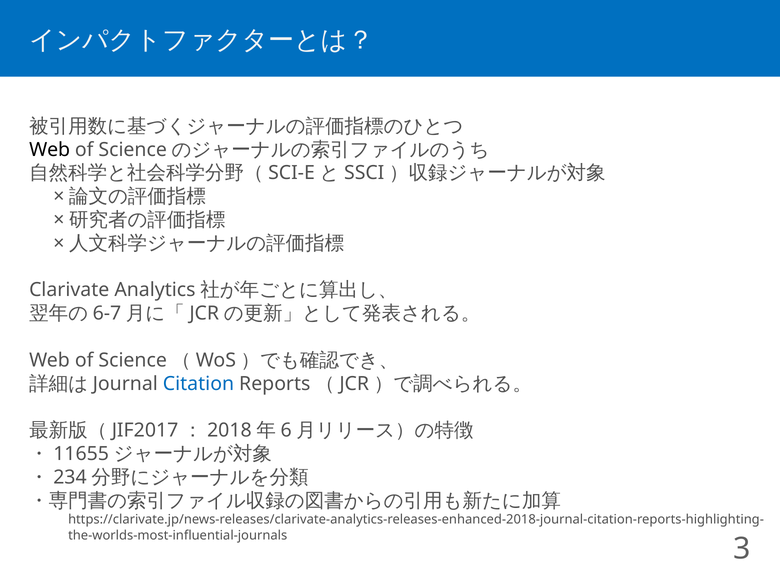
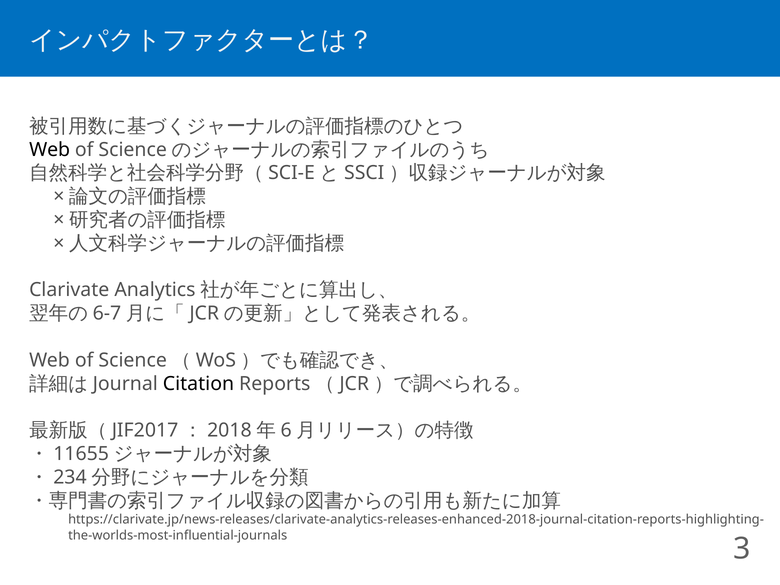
Citation colour: blue -> black
